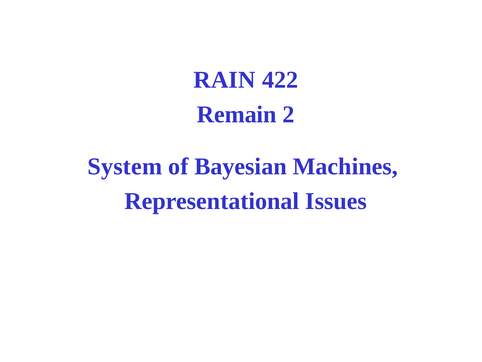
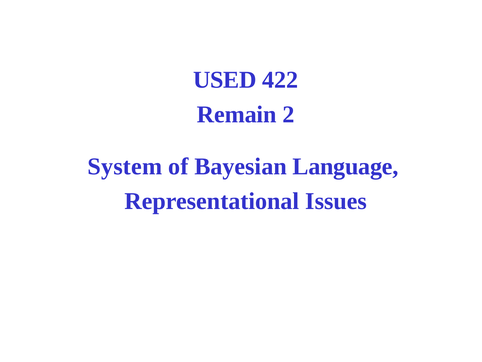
RAIN: RAIN -> USED
Machines: Machines -> Language
